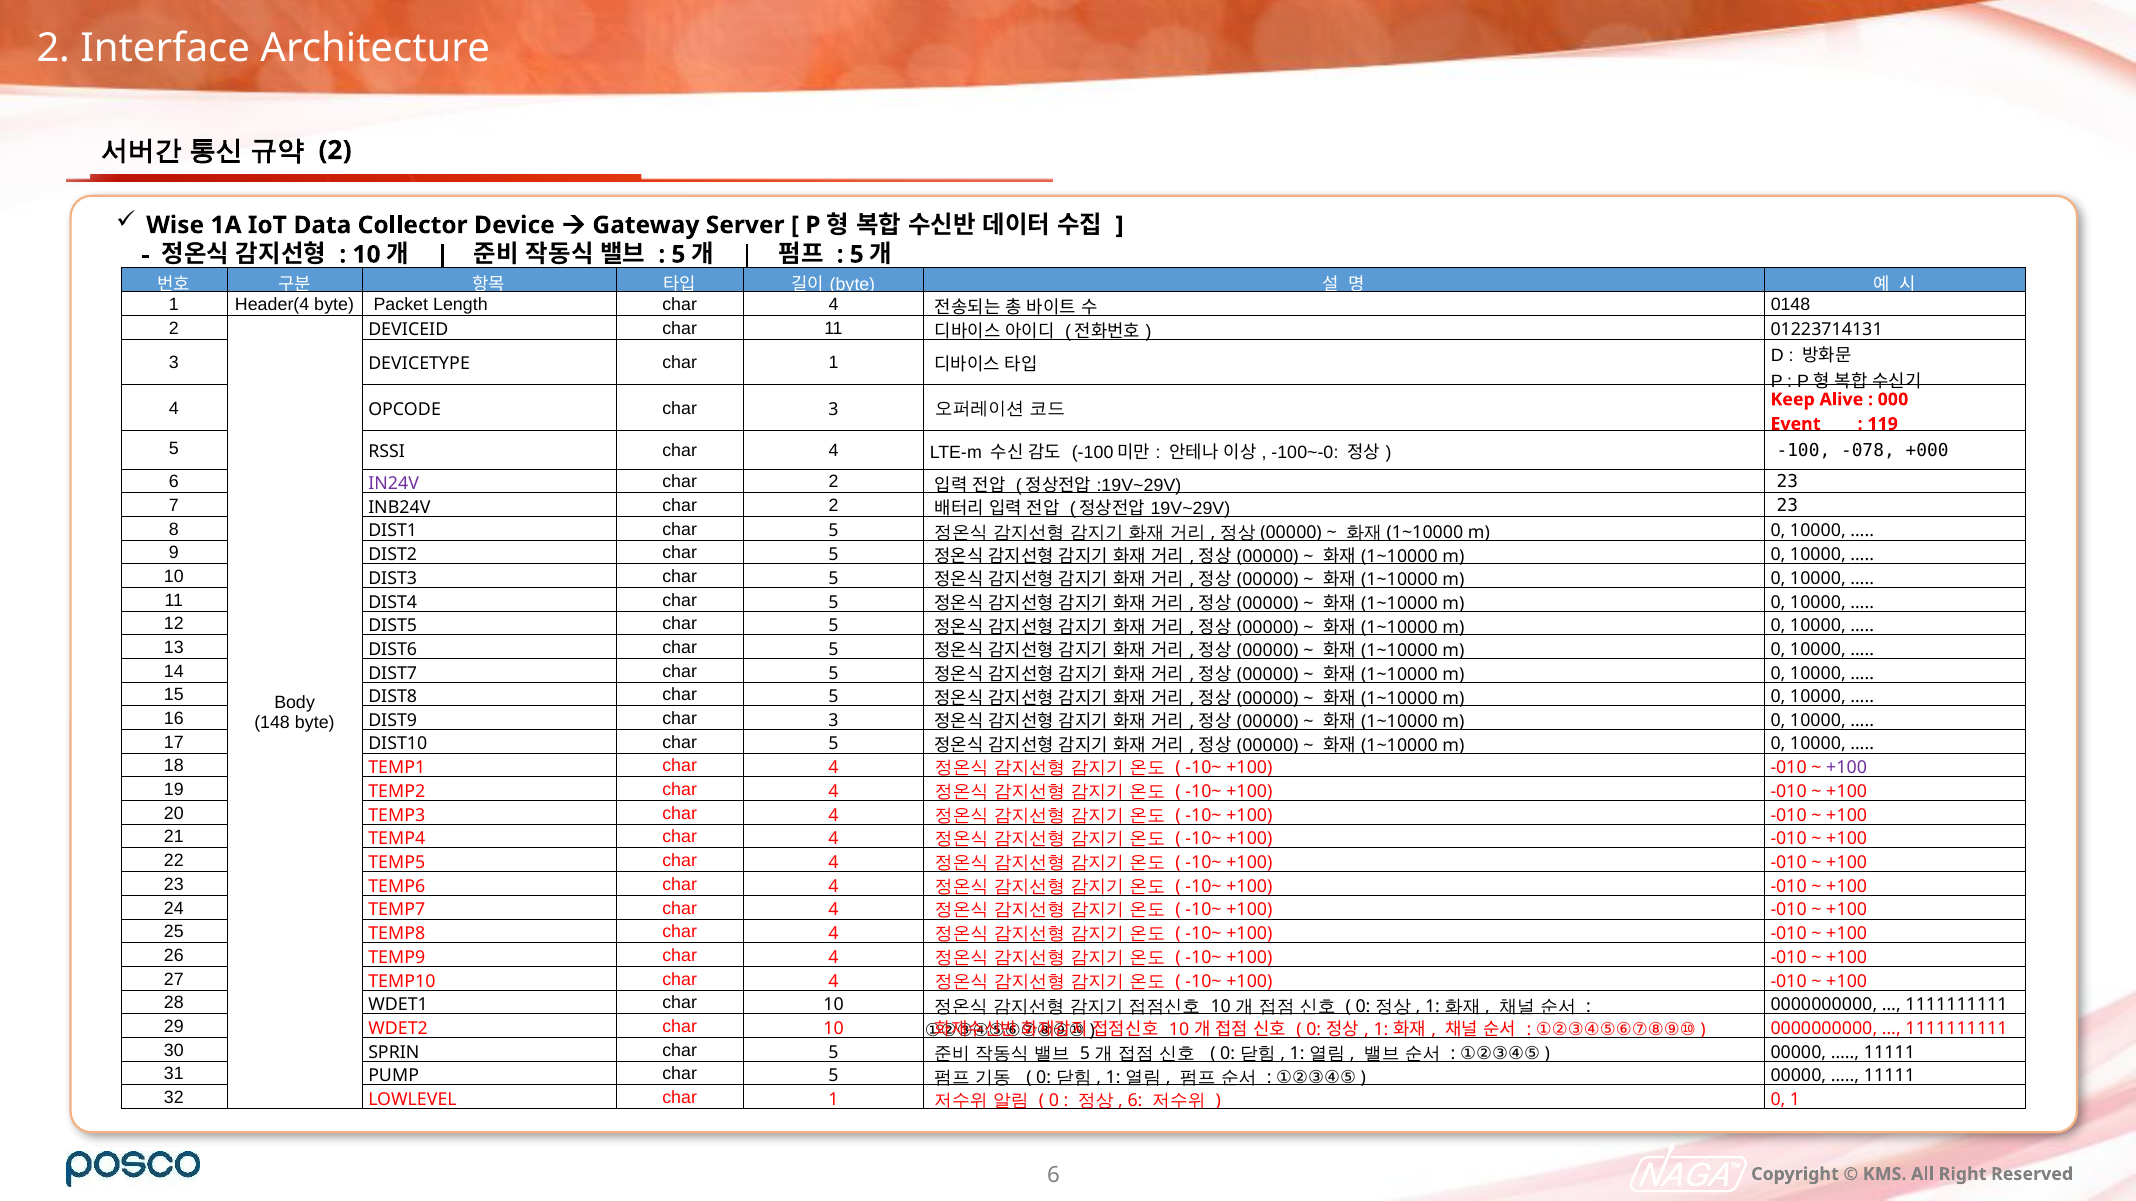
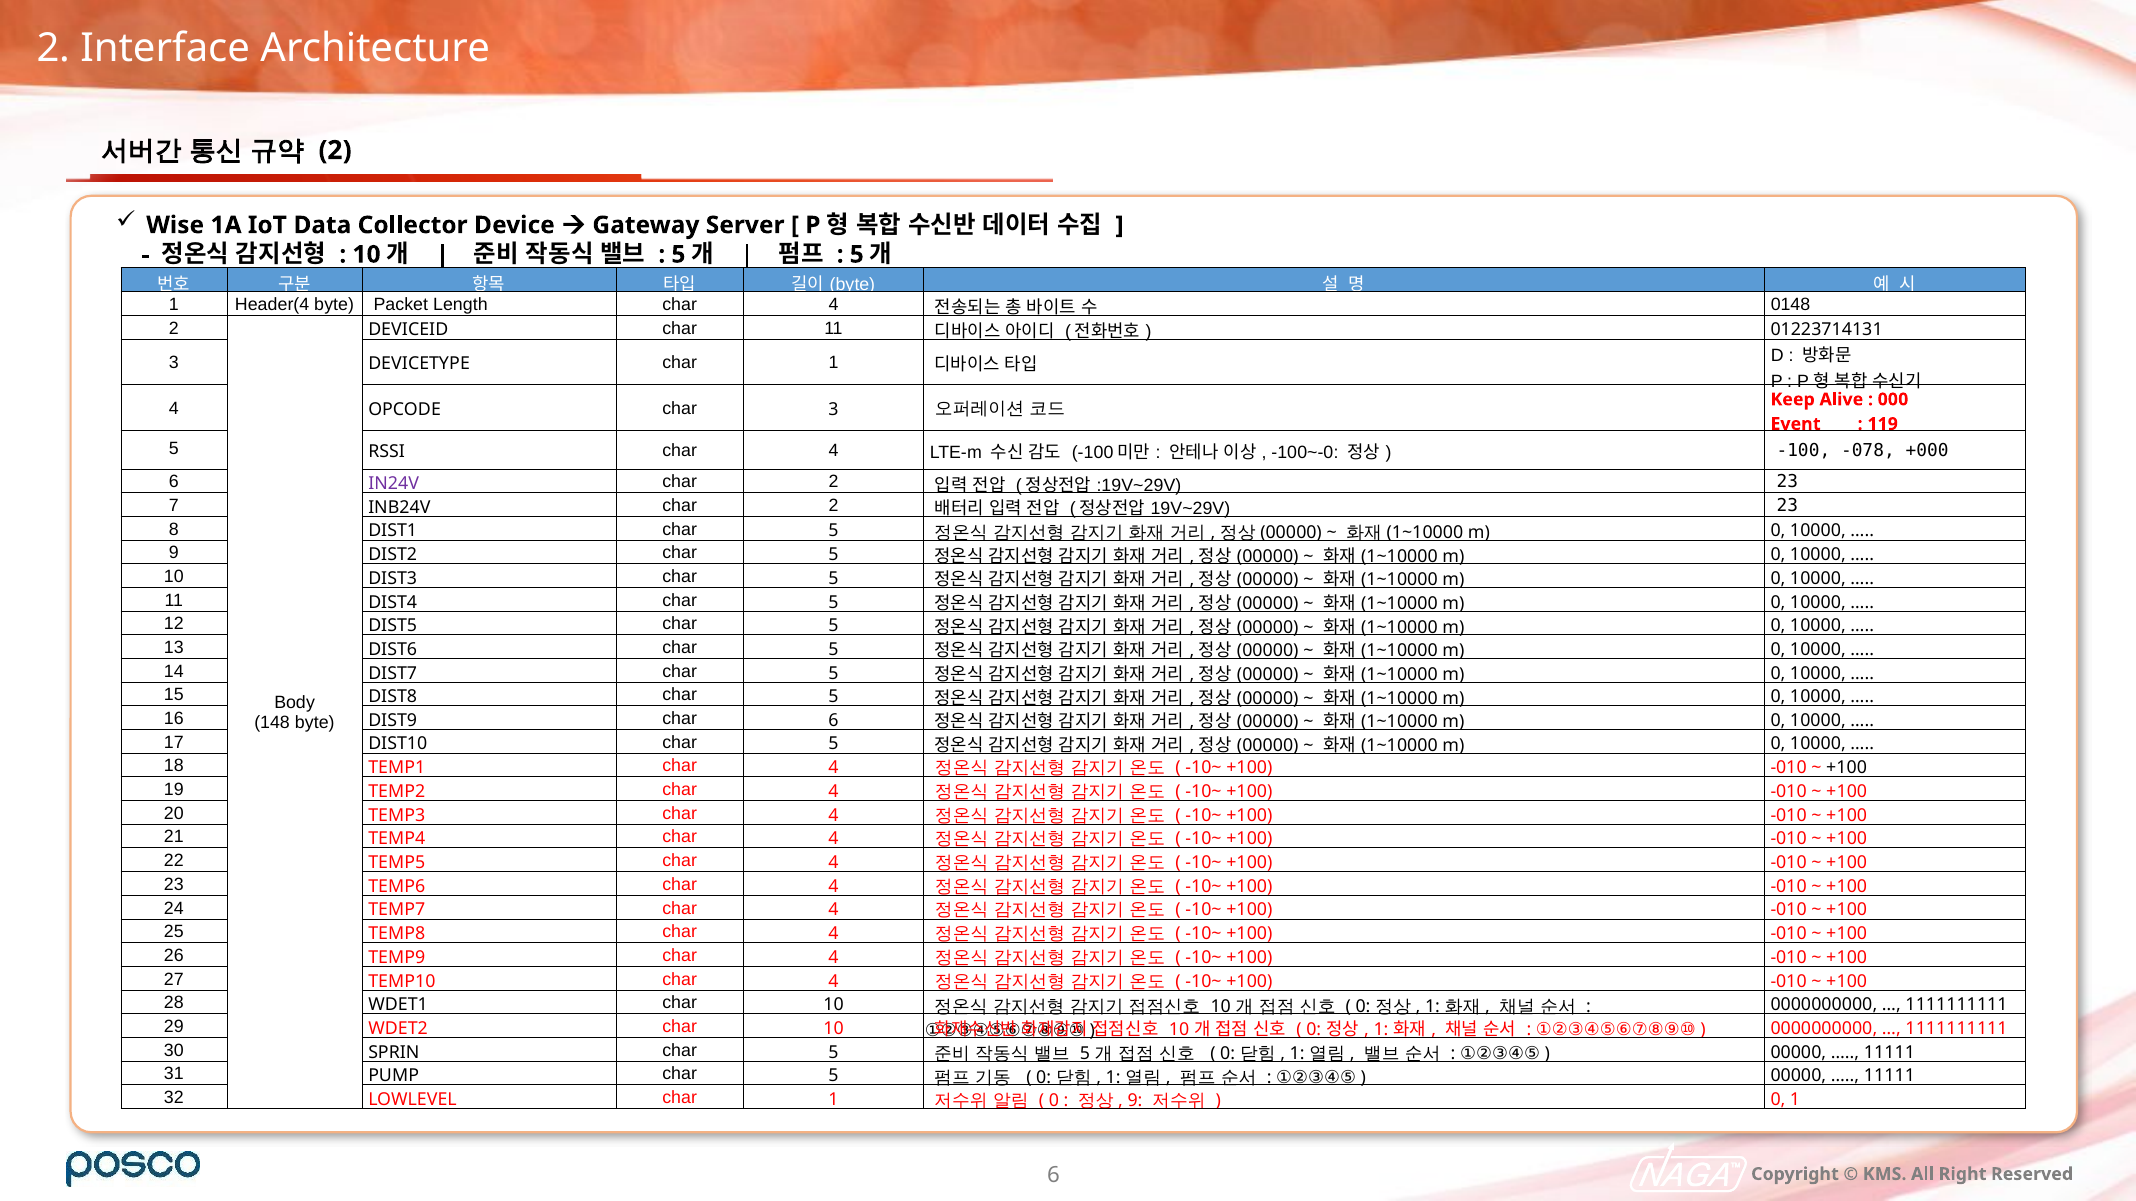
DIST9 char 3: 3 -> 6
+100 at (1847, 768) colour: purple -> black
6 at (1135, 1101): 6 -> 9
